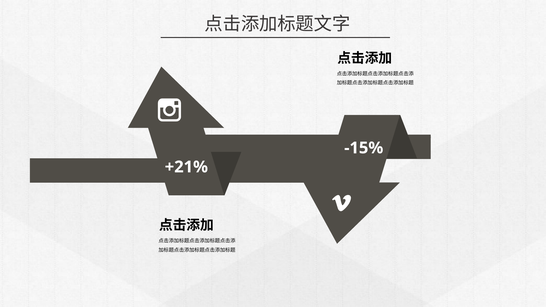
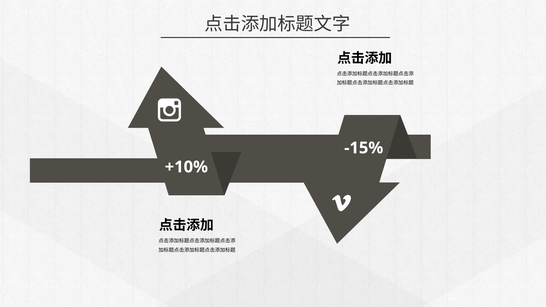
+21%: +21% -> +10%
